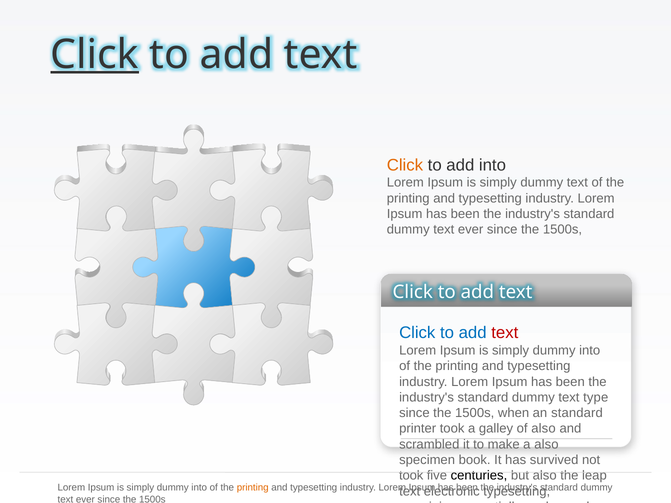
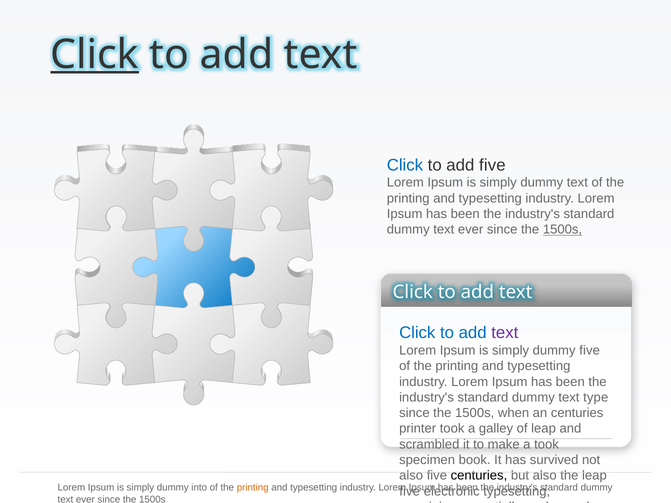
Click at (405, 165) colour: orange -> blue
add into: into -> five
1500s at (562, 230) underline: none -> present
text at (505, 333) colour: red -> purple
into at (590, 351): into -> five
an standard: standard -> centuries
of also: also -> leap
a also: also -> took
took at (411, 476): took -> also
text at (410, 492): text -> five
